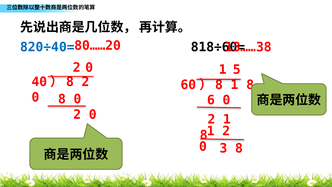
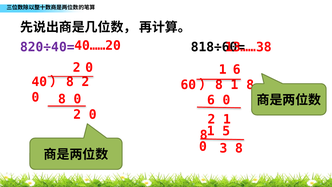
80……20: 80……20 -> 40……20
820÷40= colour: blue -> purple
0 5: 5 -> 6
1 2: 2 -> 5
